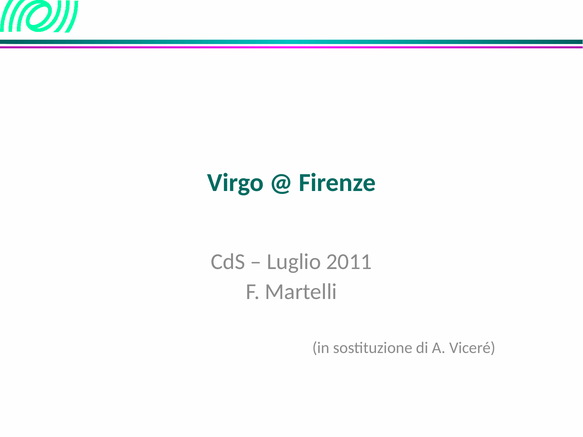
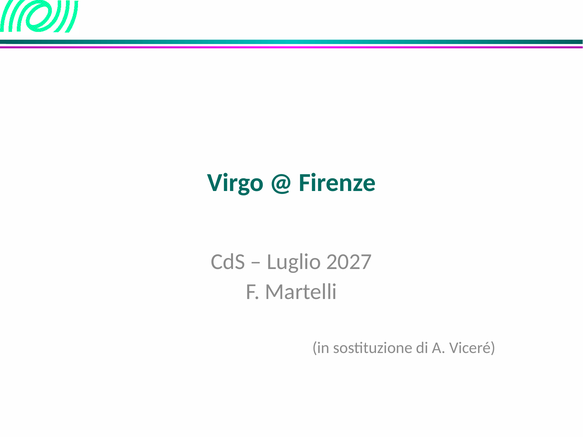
2011: 2011 -> 2027
